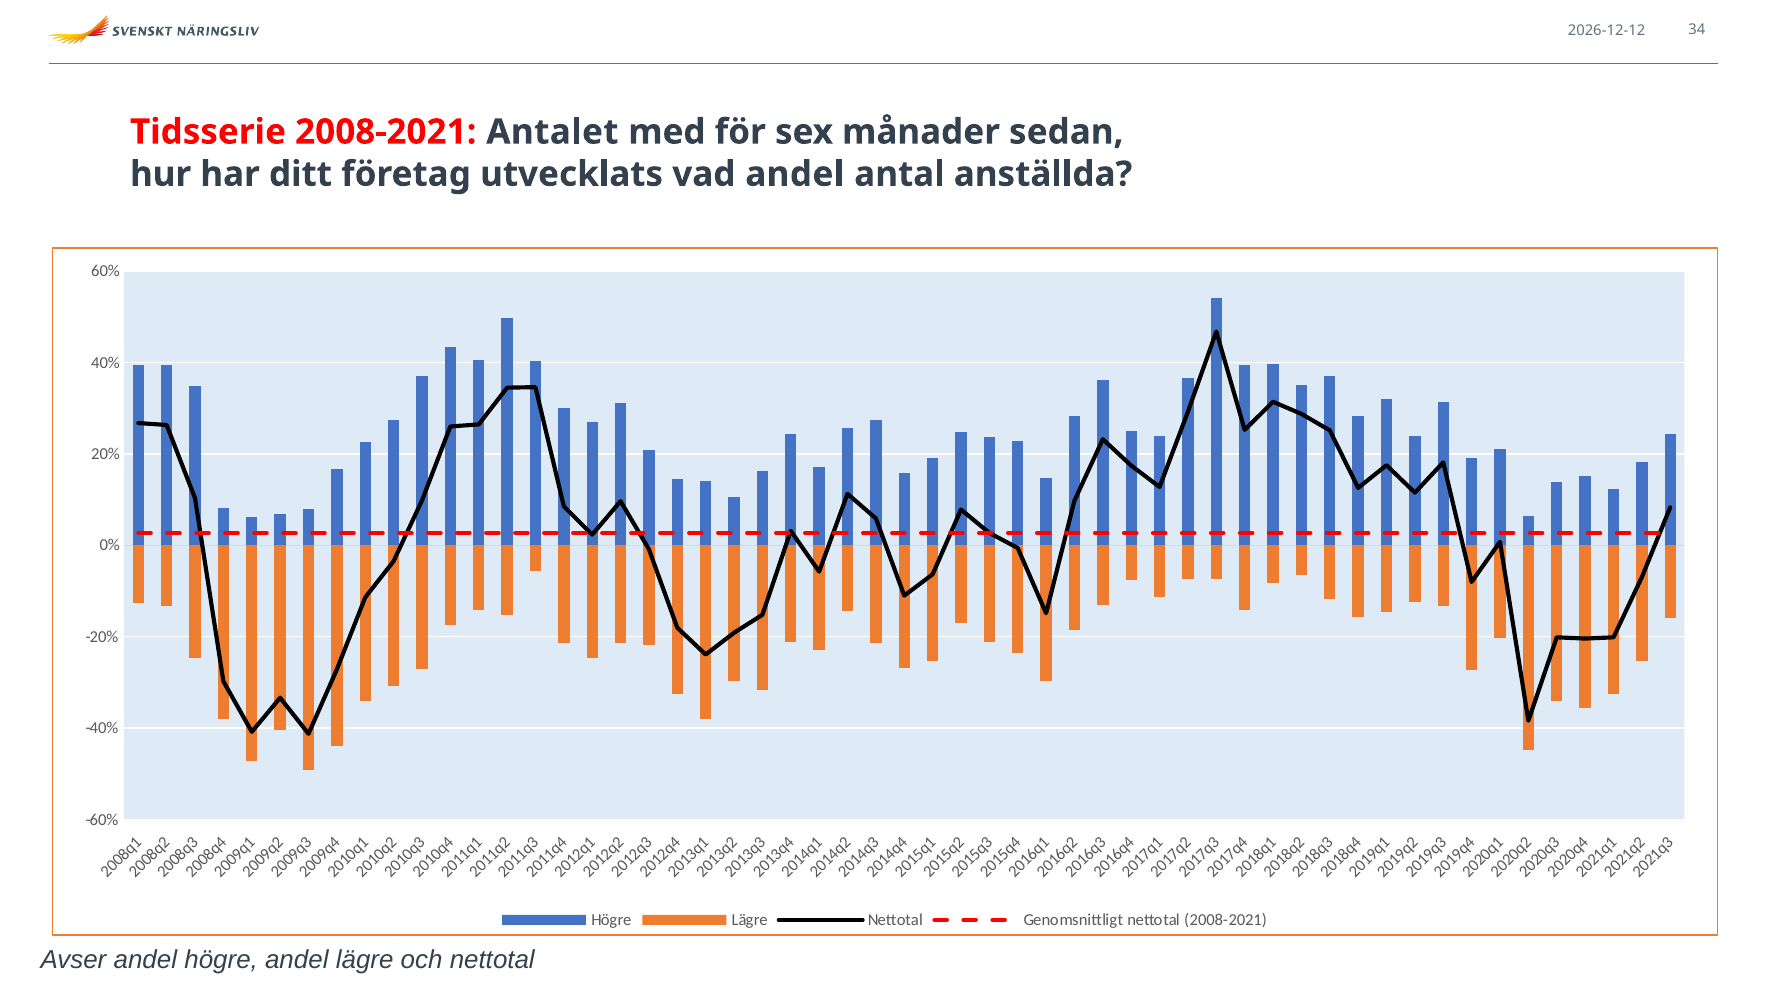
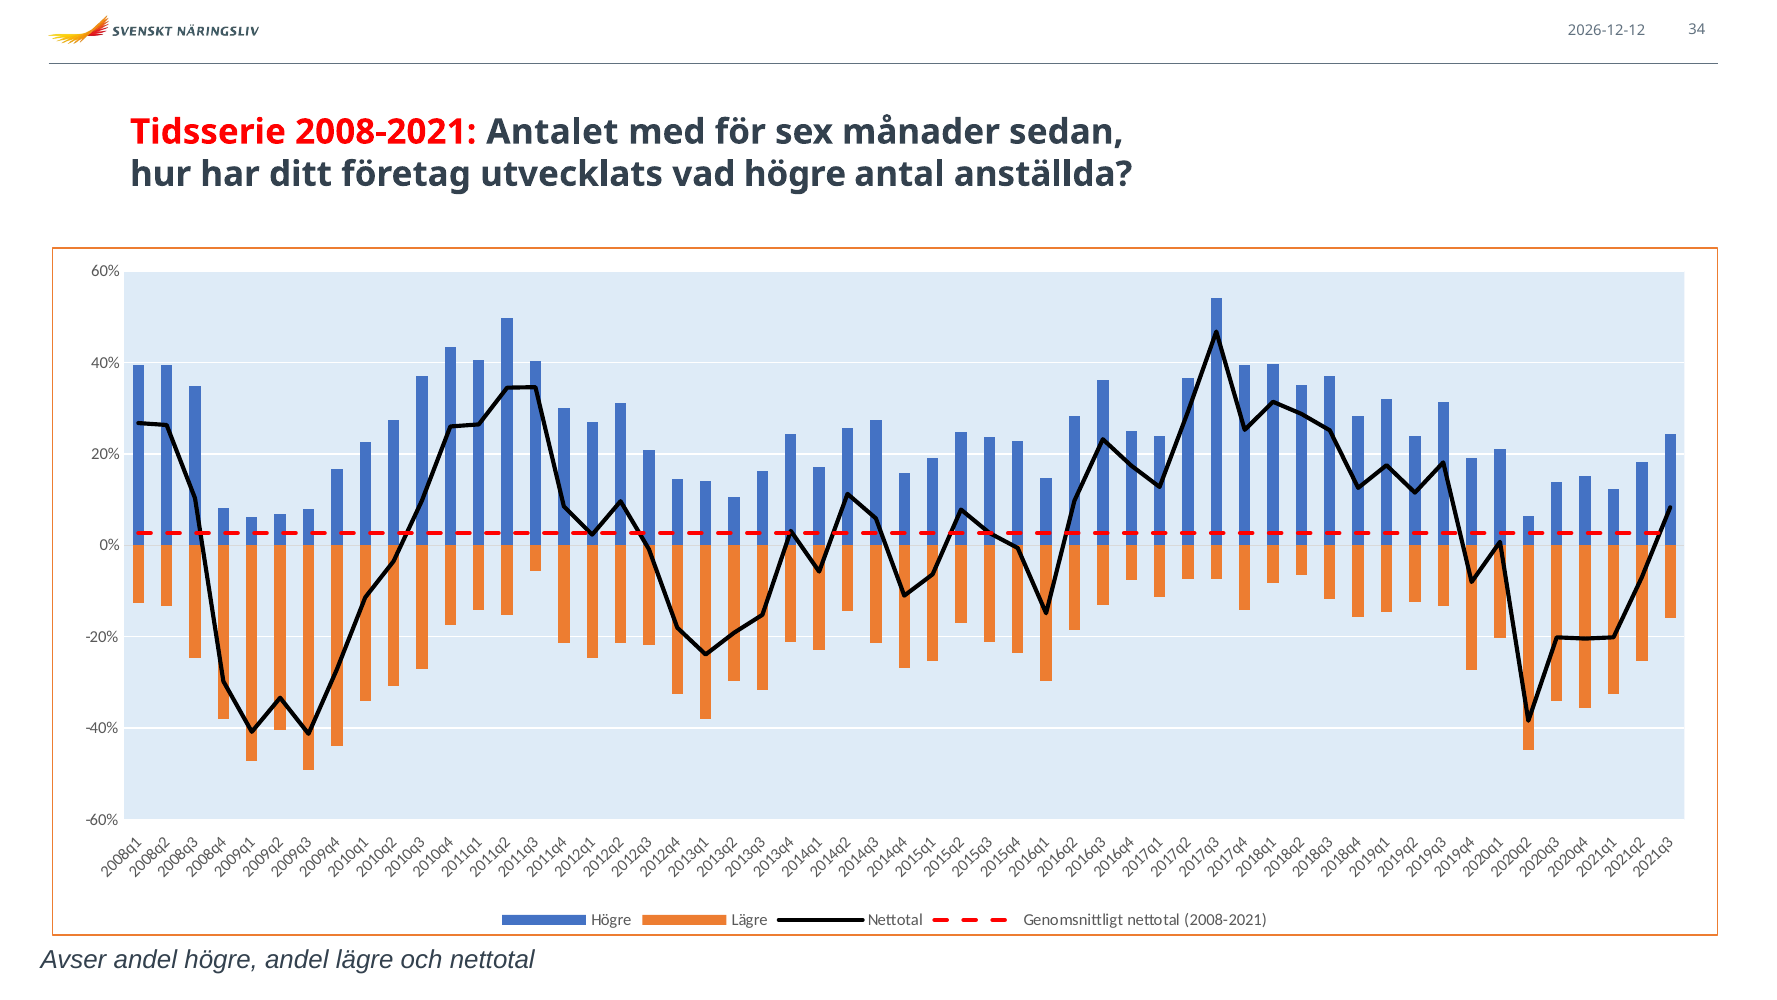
vad andel: andel -> högre
